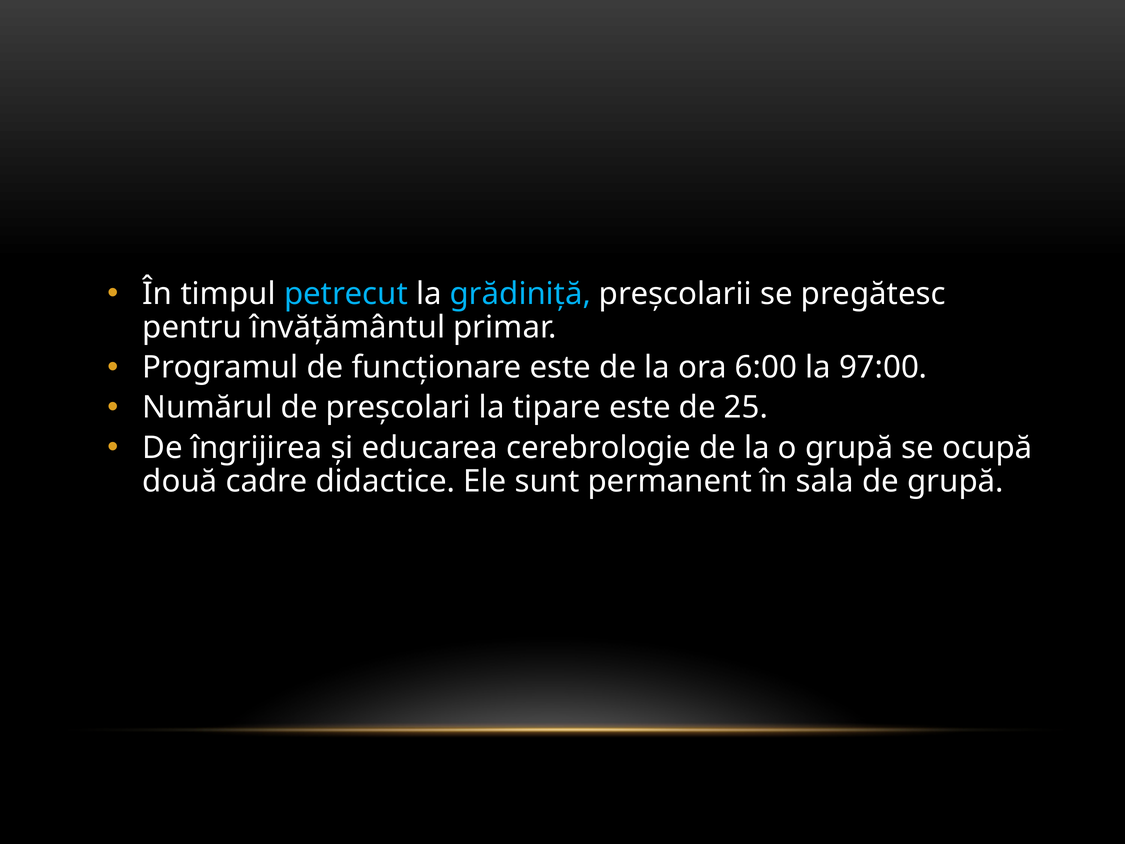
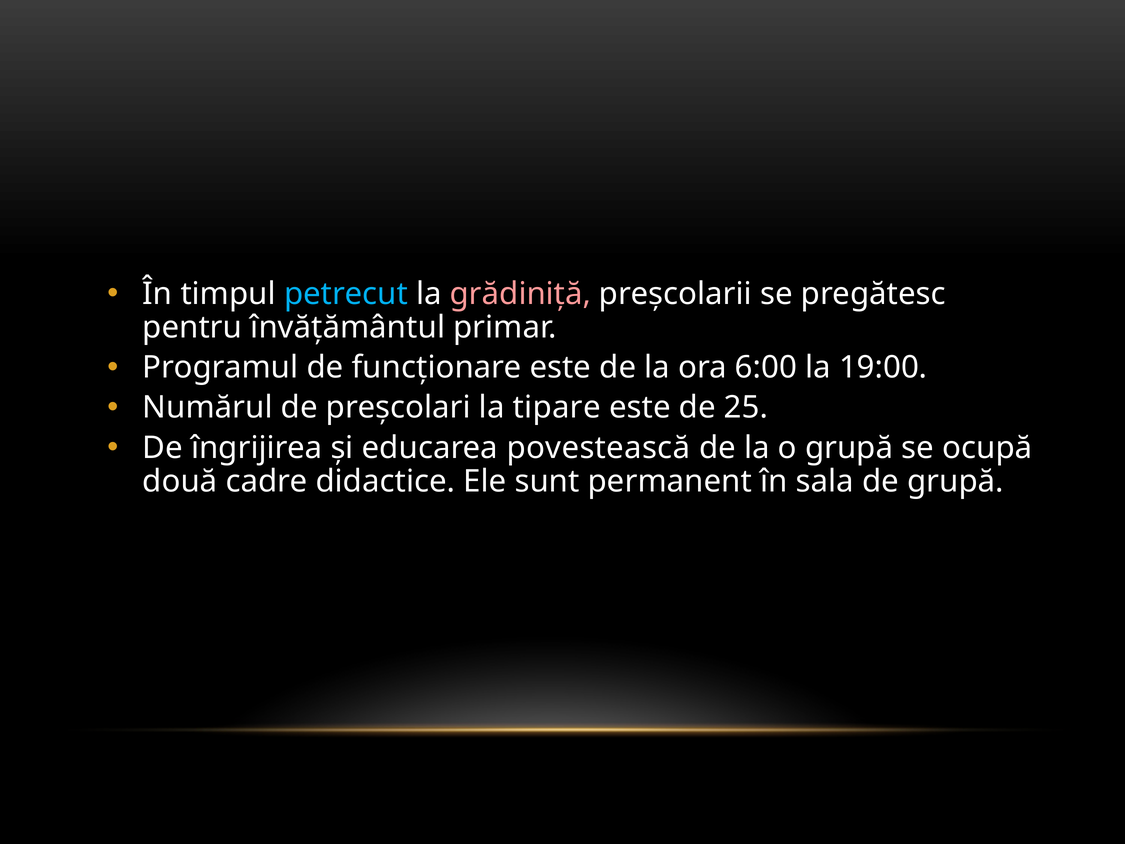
grădiniță colour: light blue -> pink
97:00: 97:00 -> 19:00
cerebrologie: cerebrologie -> povestească
